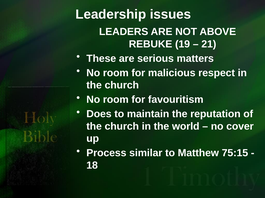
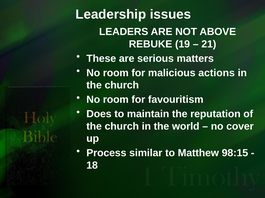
respect: respect -> actions
75:15: 75:15 -> 98:15
